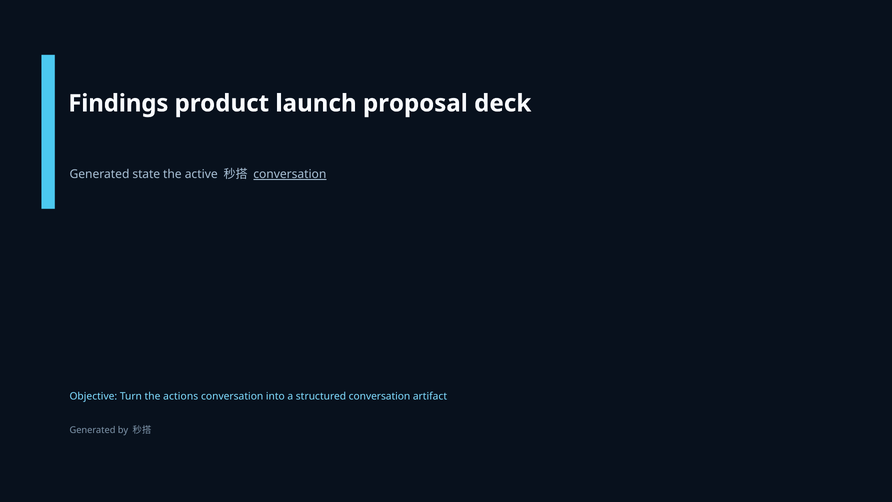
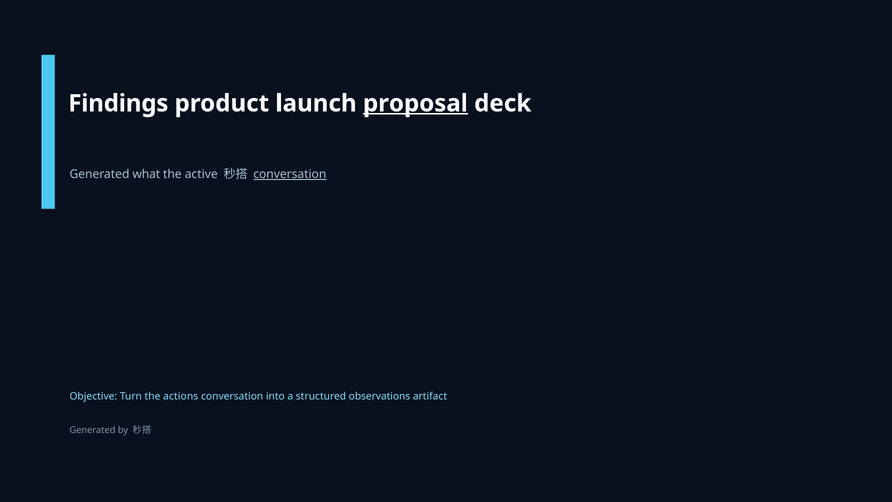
proposal underline: none -> present
state: state -> what
structured conversation: conversation -> observations
